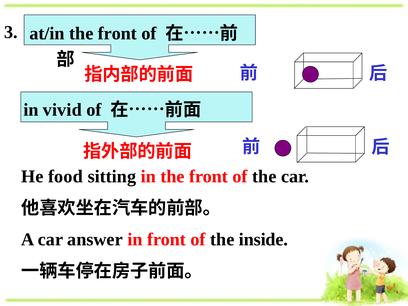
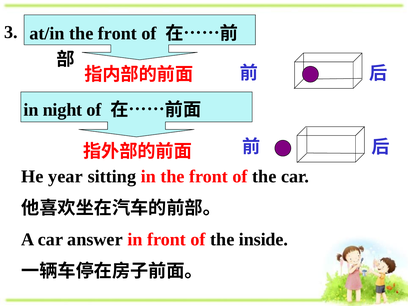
vivid: vivid -> night
food: food -> year
